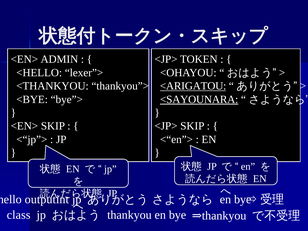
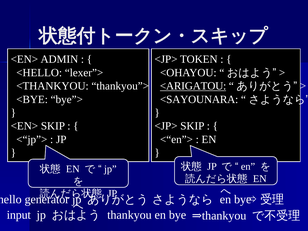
<SAYOUNARA underline: present -> none
outputint: outputint -> generator
class: class -> input
